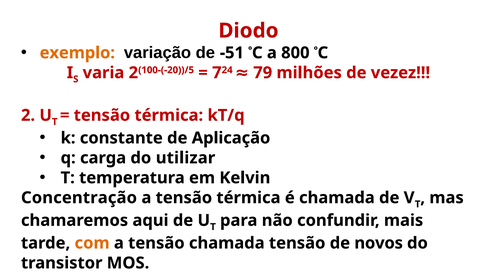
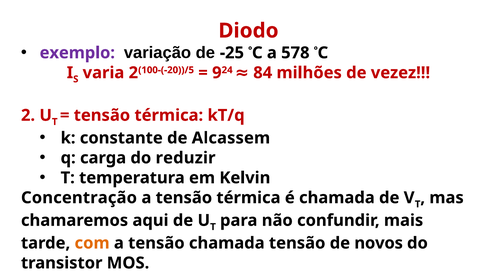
exemplo colour: orange -> purple
-51: -51 -> -25
800: 800 -> 578
7: 7 -> 9
79: 79 -> 84
Aplicação: Aplicação -> Alcassem
utilizar: utilizar -> reduzir
